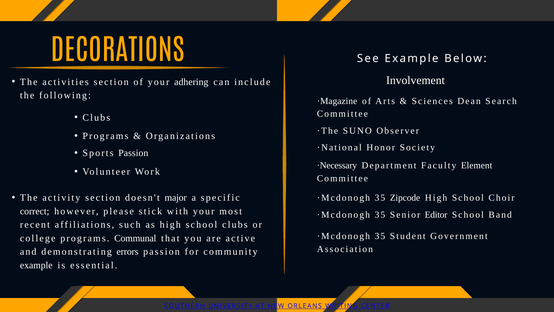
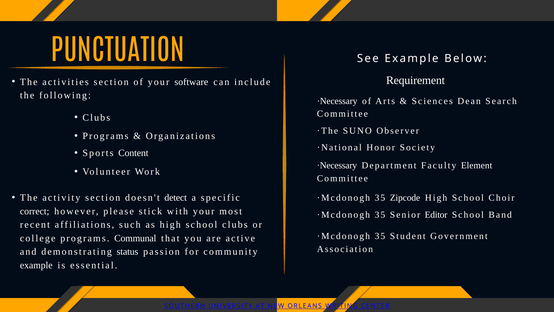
DECORATIONS: DECORATIONS -> PUNCTUATION
Involvement: Involvement -> Requirement
adhering: adhering -> software
·Magazine at (337, 101): ·Magazine -> ·Necessary
Sports Passion: Passion -> Content
major: major -> detect
errors: errors -> status
